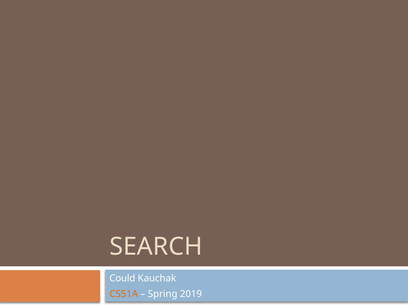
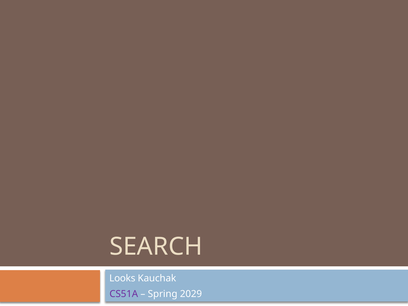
Could: Could -> Looks
CS51A colour: orange -> purple
2019: 2019 -> 2029
